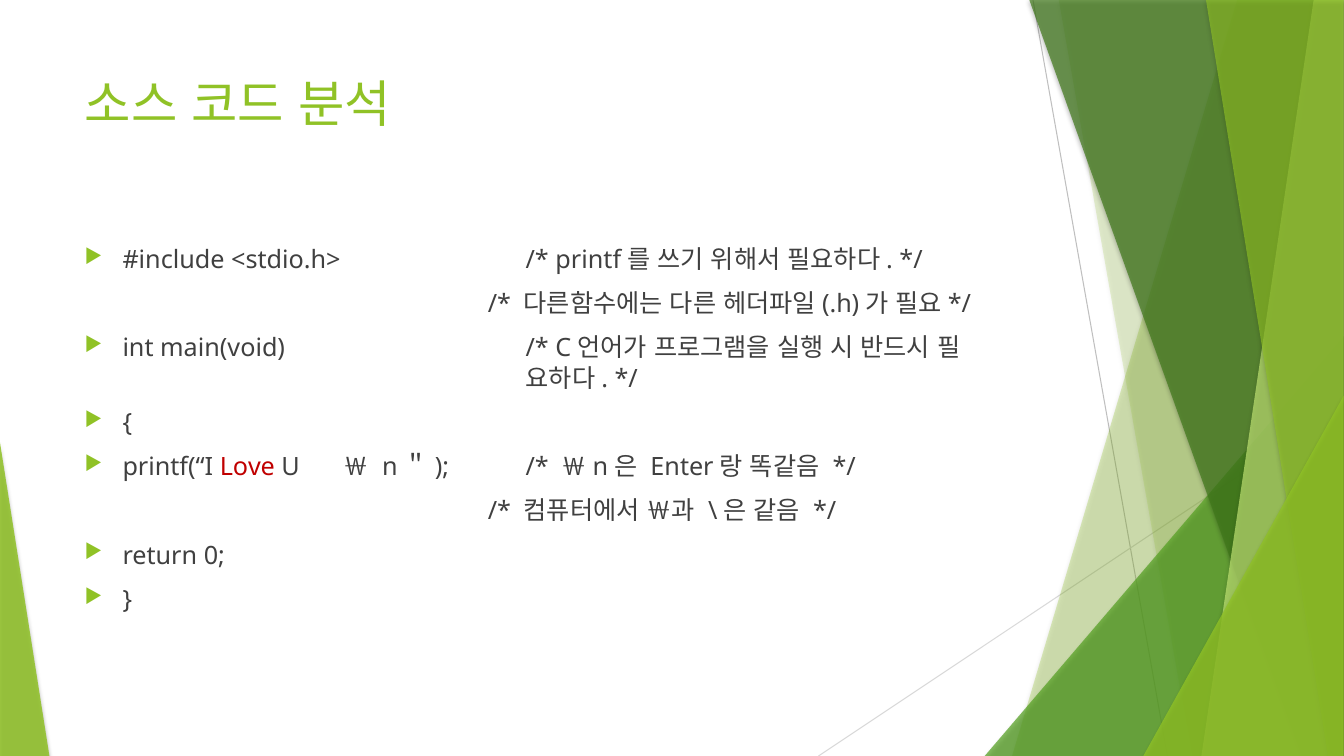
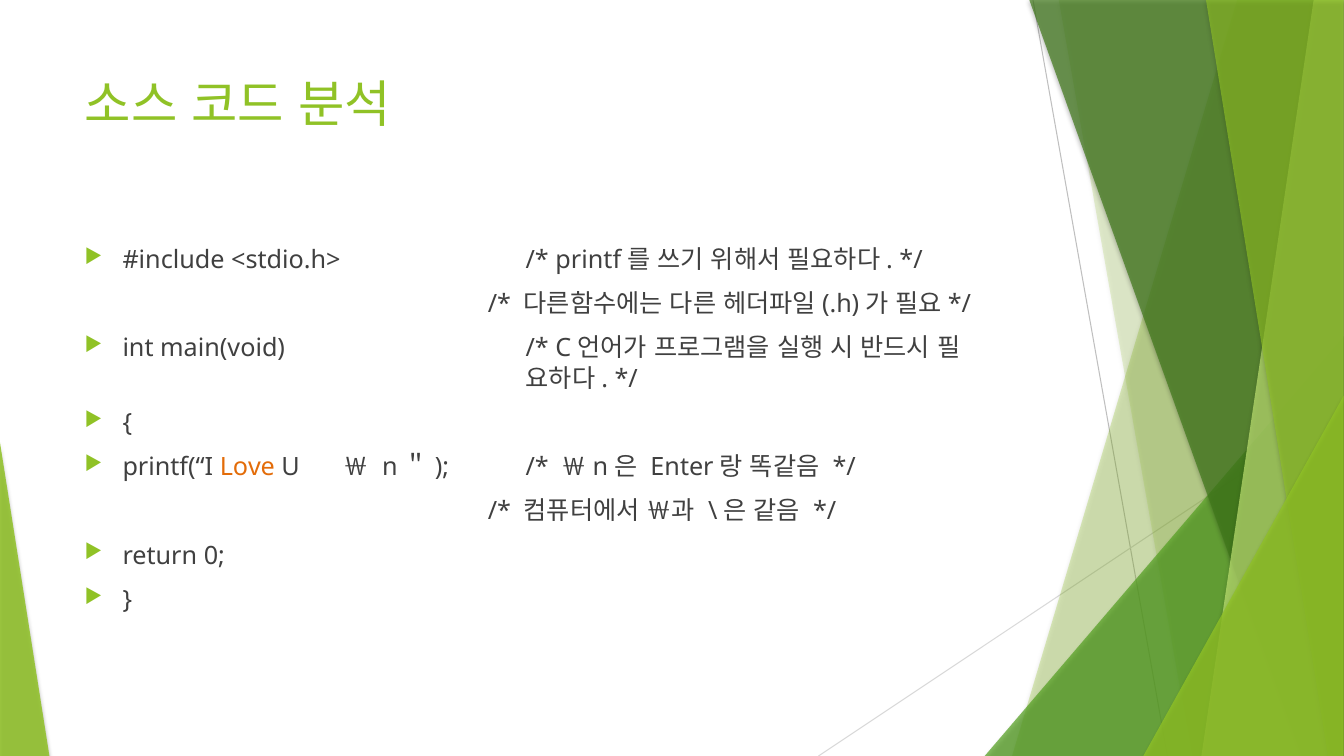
Love colour: red -> orange
